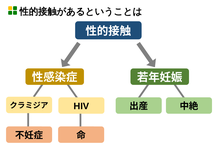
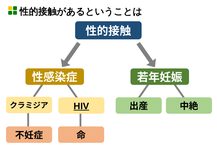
HIV underline: none -> present
